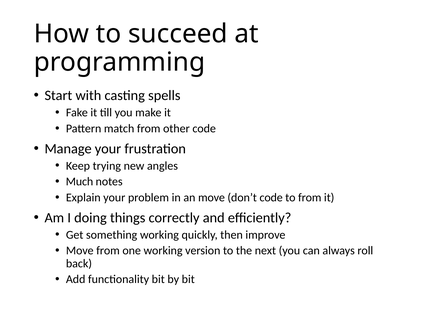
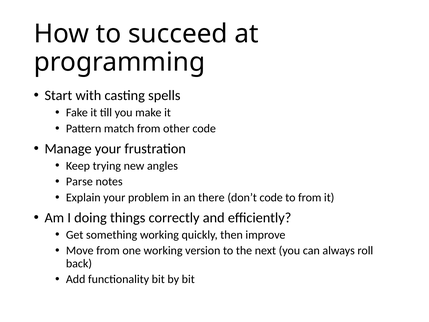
Much: Much -> Parse
an move: move -> there
